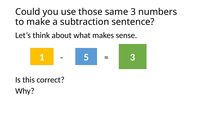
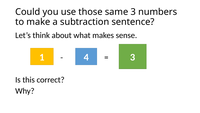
5: 5 -> 4
